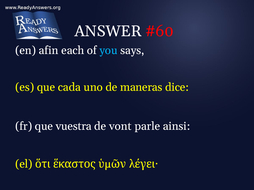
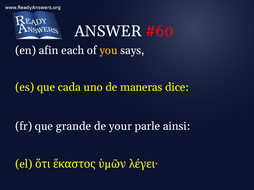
you colour: light blue -> yellow
vuestra: vuestra -> grande
vont: vont -> your
